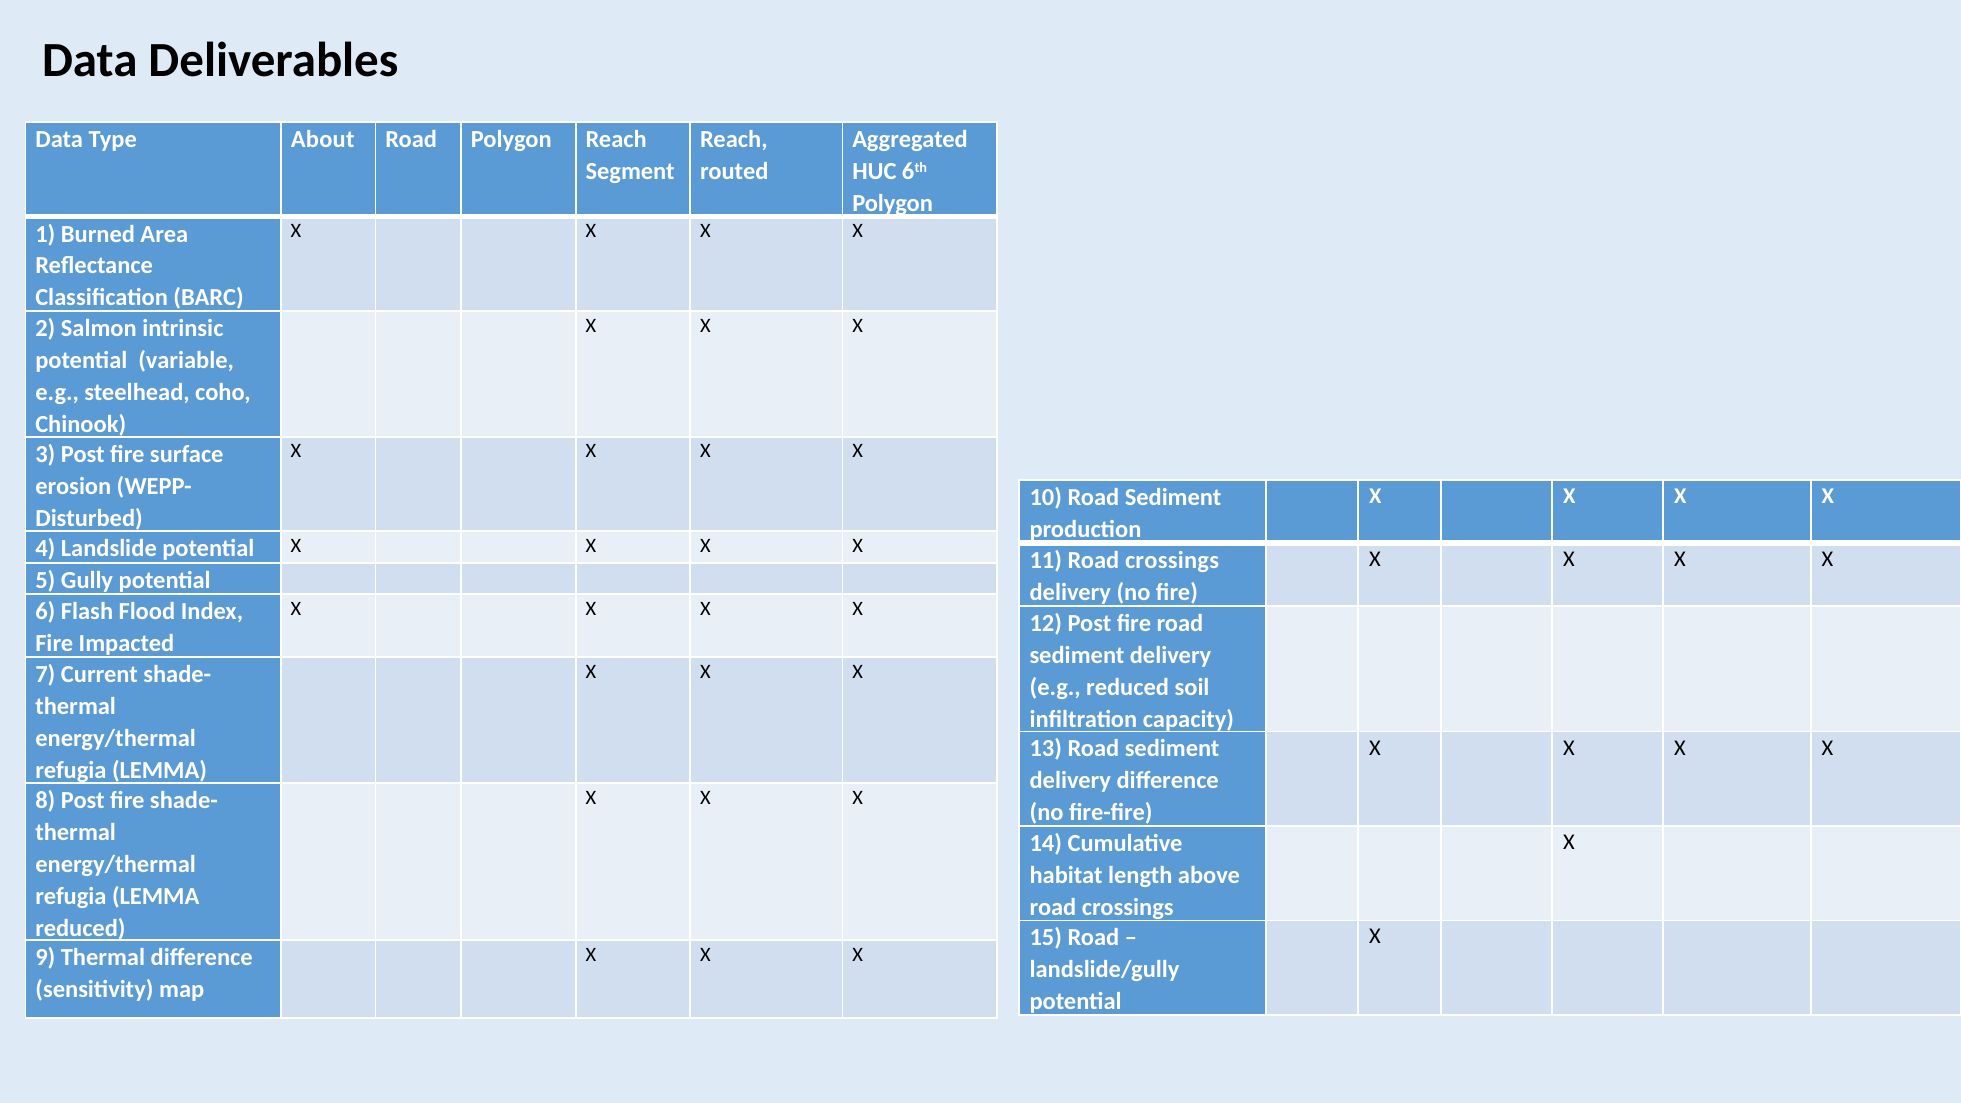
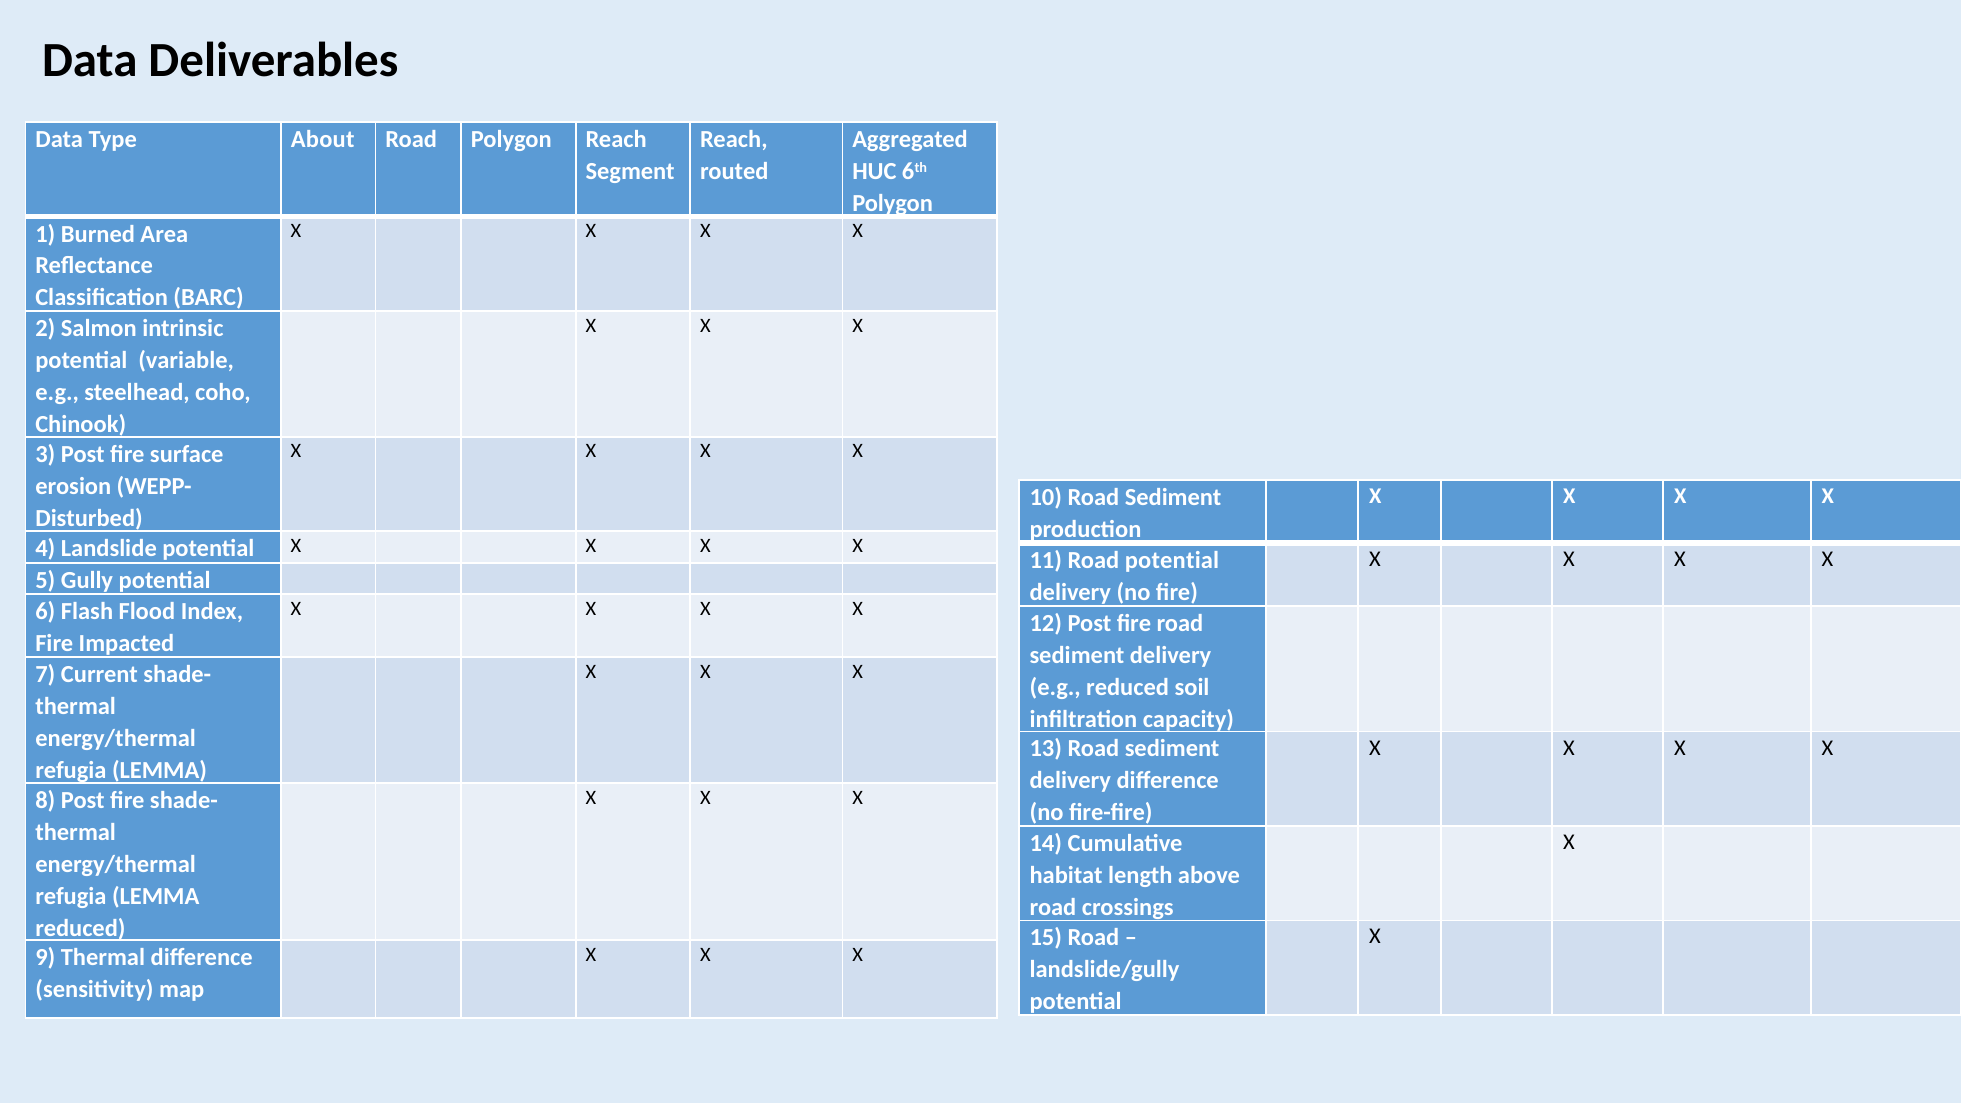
11 Road crossings: crossings -> potential
